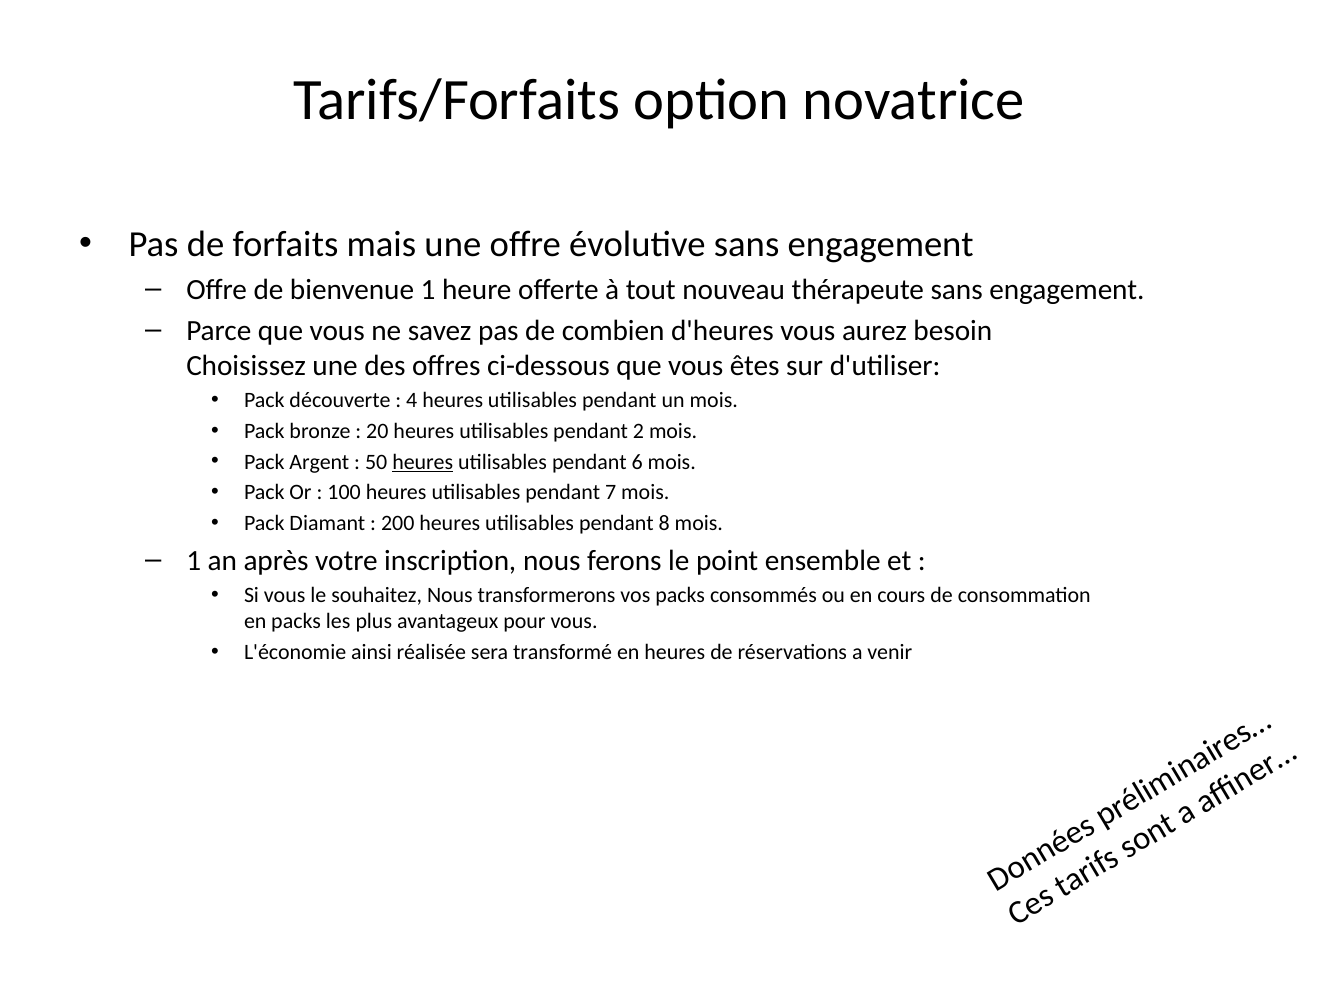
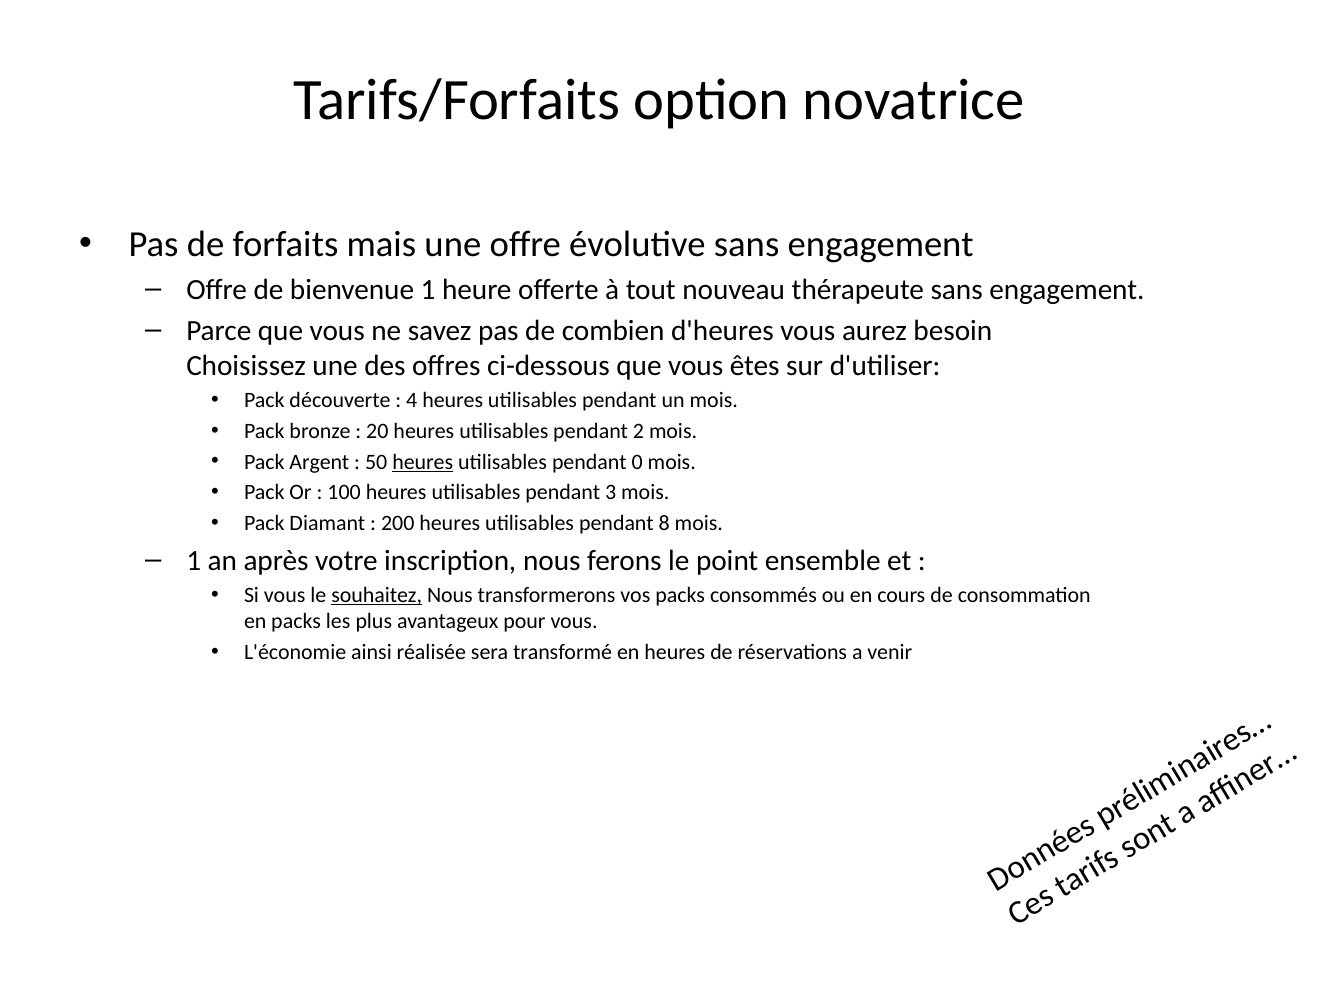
6: 6 -> 0
7: 7 -> 3
souhaitez underline: none -> present
